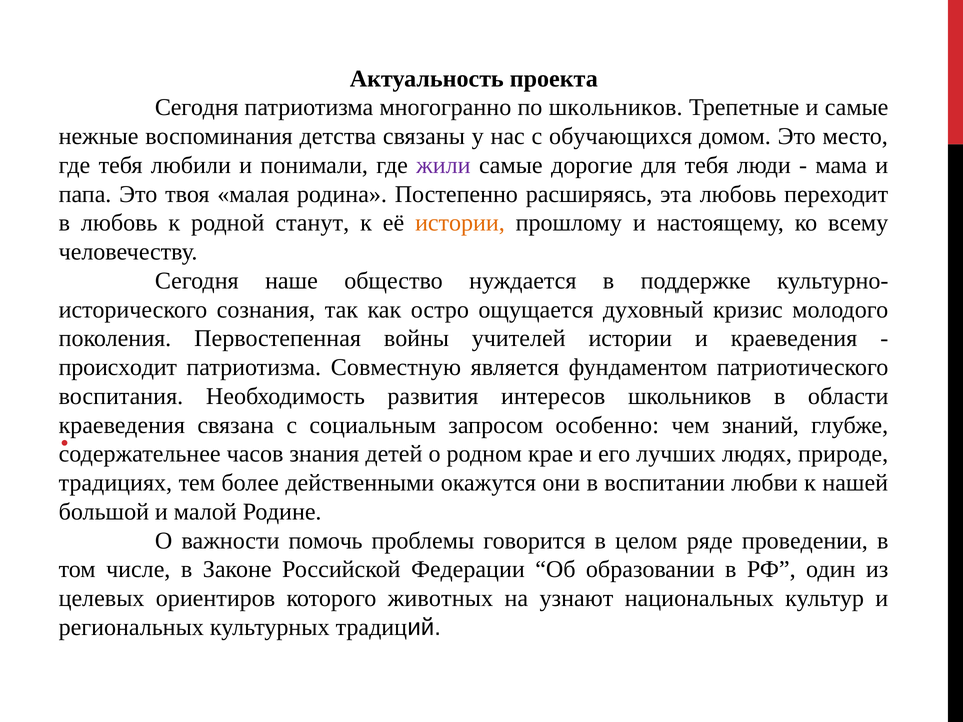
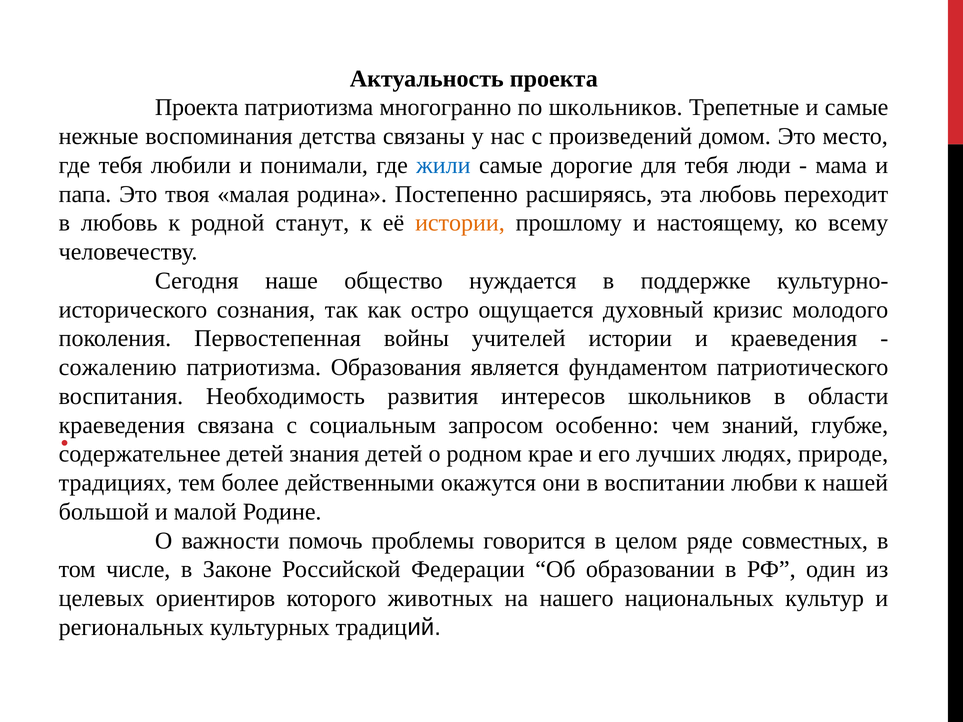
Сегодня at (197, 108): Сегодня -> Проекта
обучающихся: обучающихся -> произведений
жили colour: purple -> blue
происходит: происходит -> сожалению
Совместную: Совместную -> Образования
содержательнее часов: часов -> детей
проведении: проведении -> совместных
узнают: узнают -> нашего
